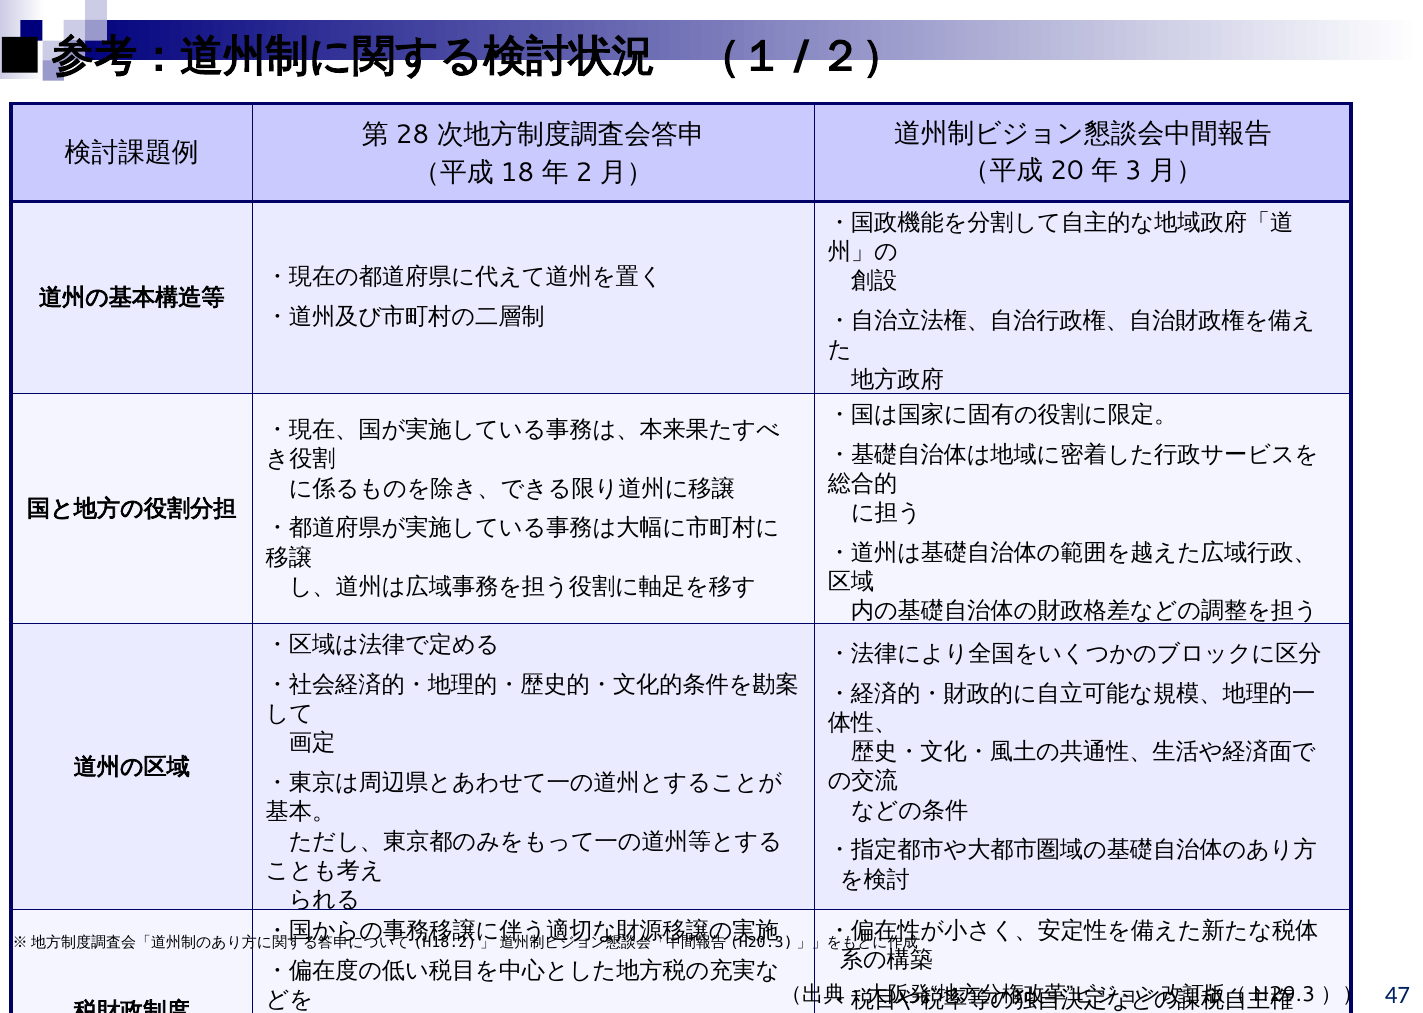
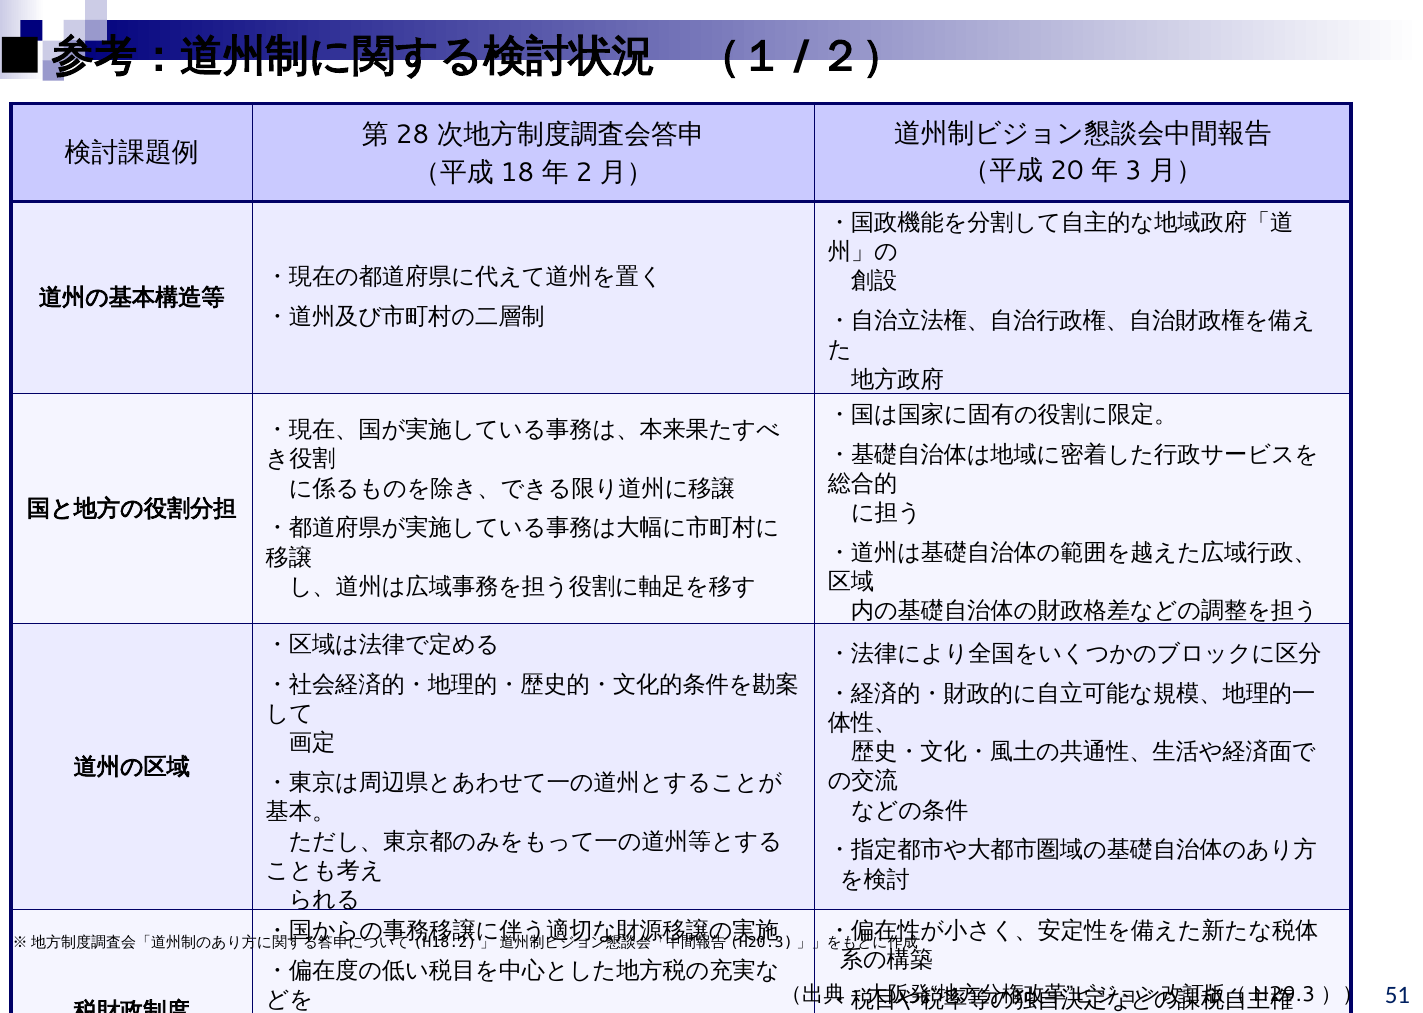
47: 47 -> 51
